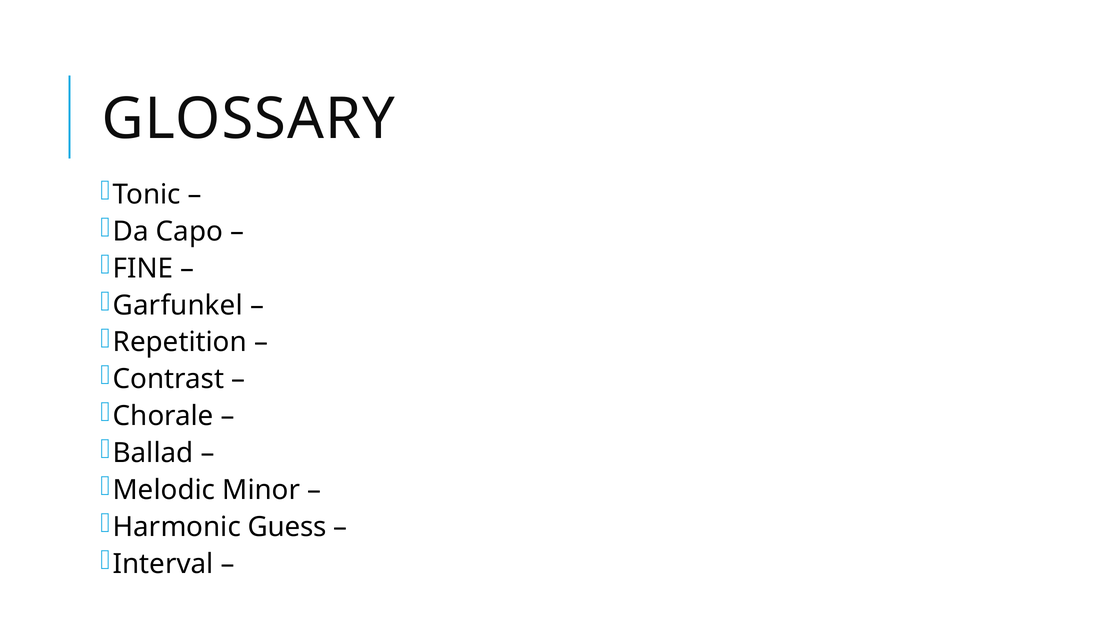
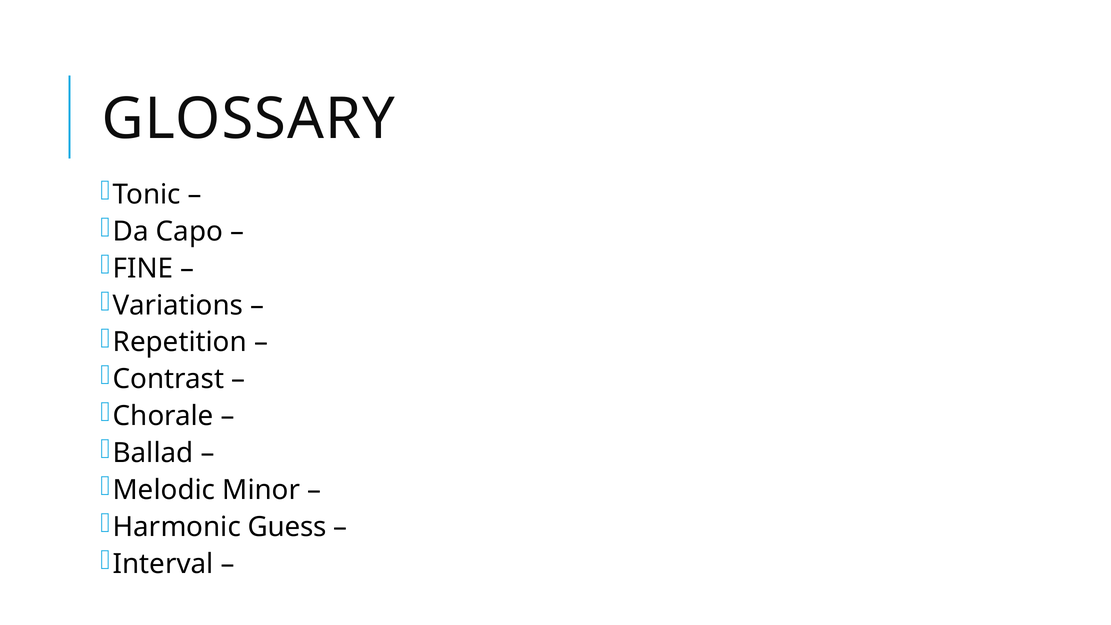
Garfunkel: Garfunkel -> Variations
